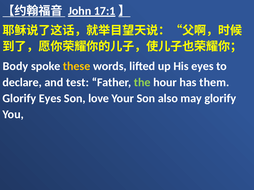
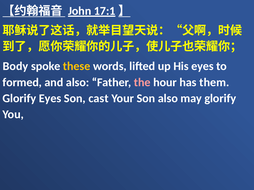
declare: declare -> formed
and test: test -> also
the colour: light green -> pink
love: love -> cast
